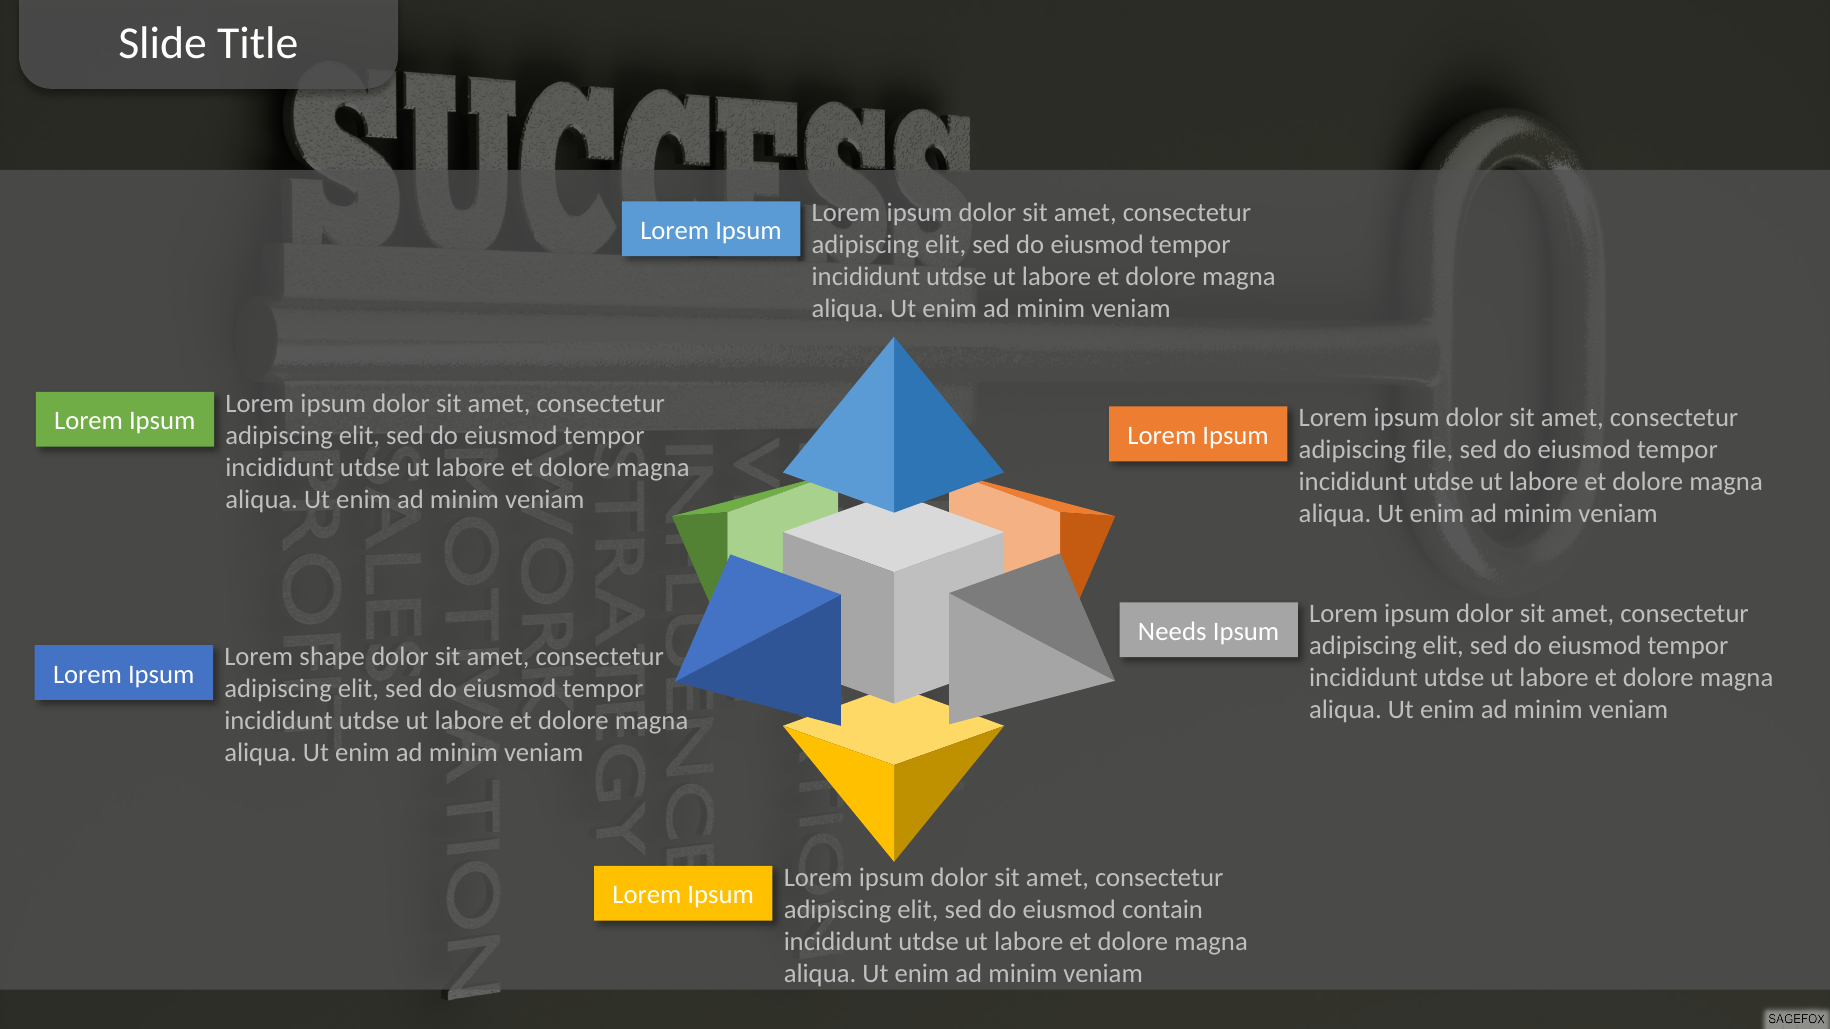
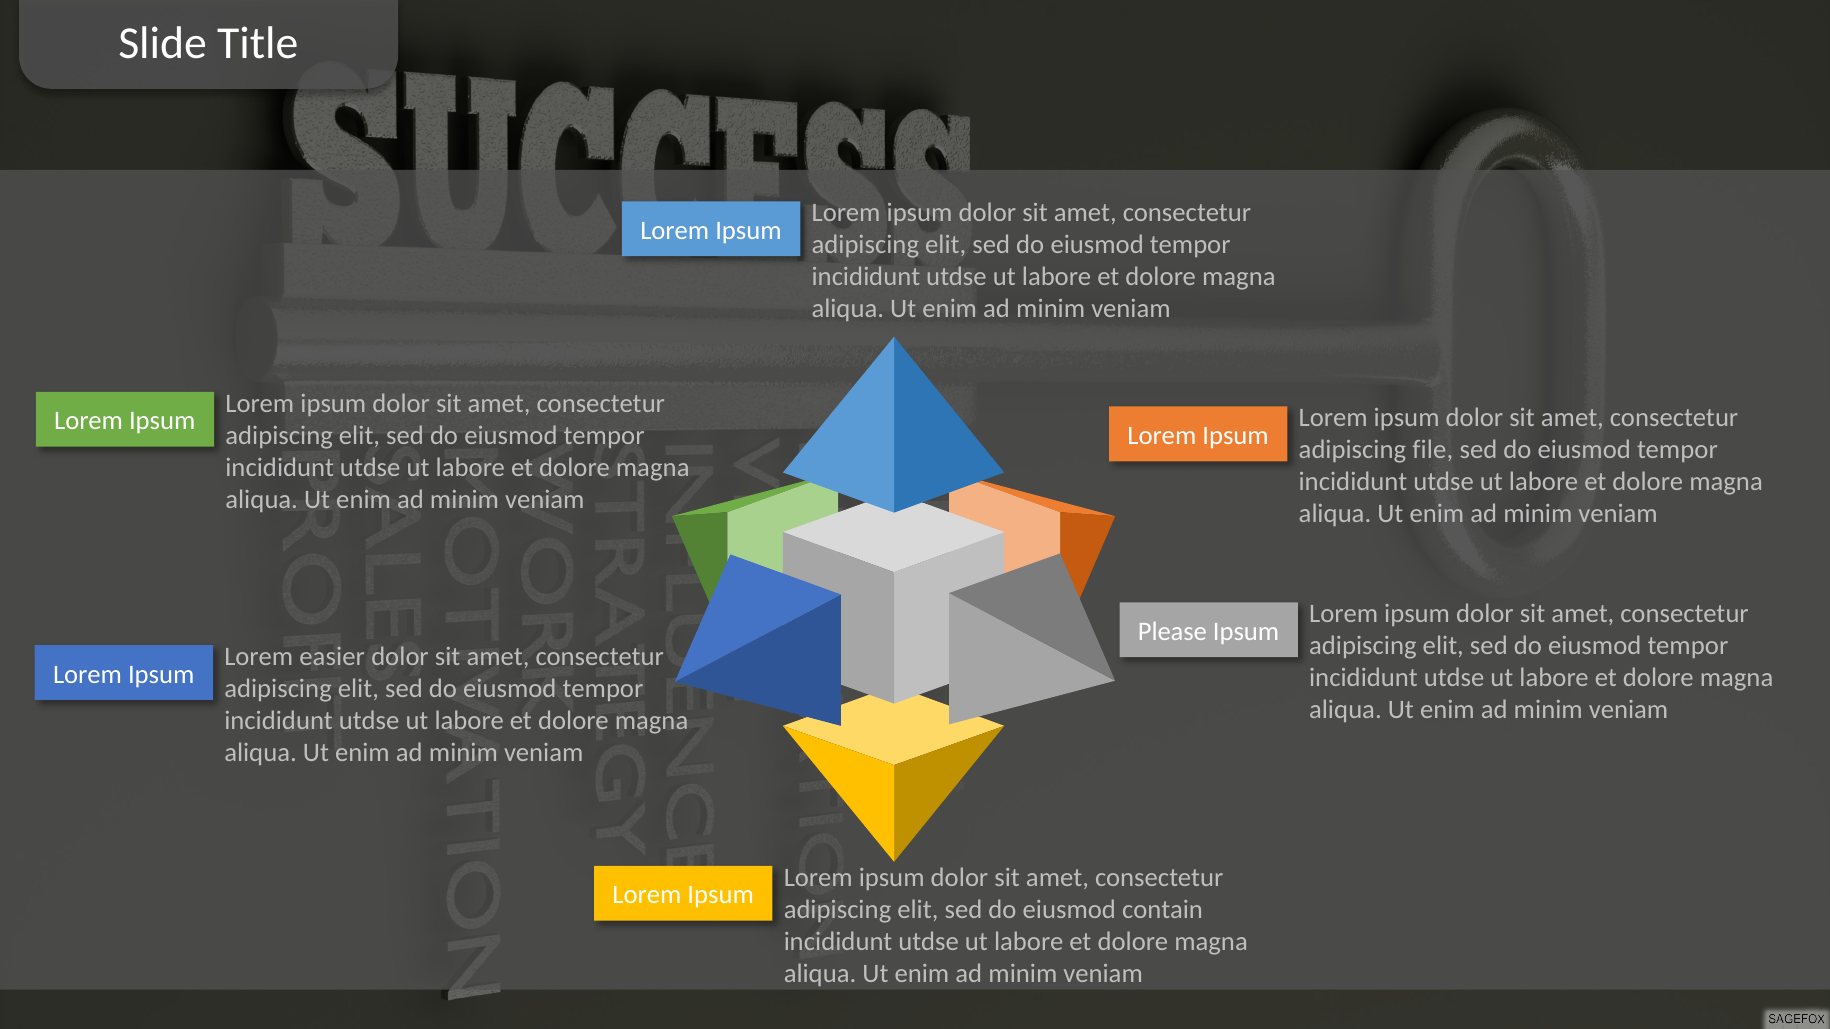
Needs: Needs -> Please
shape: shape -> easier
